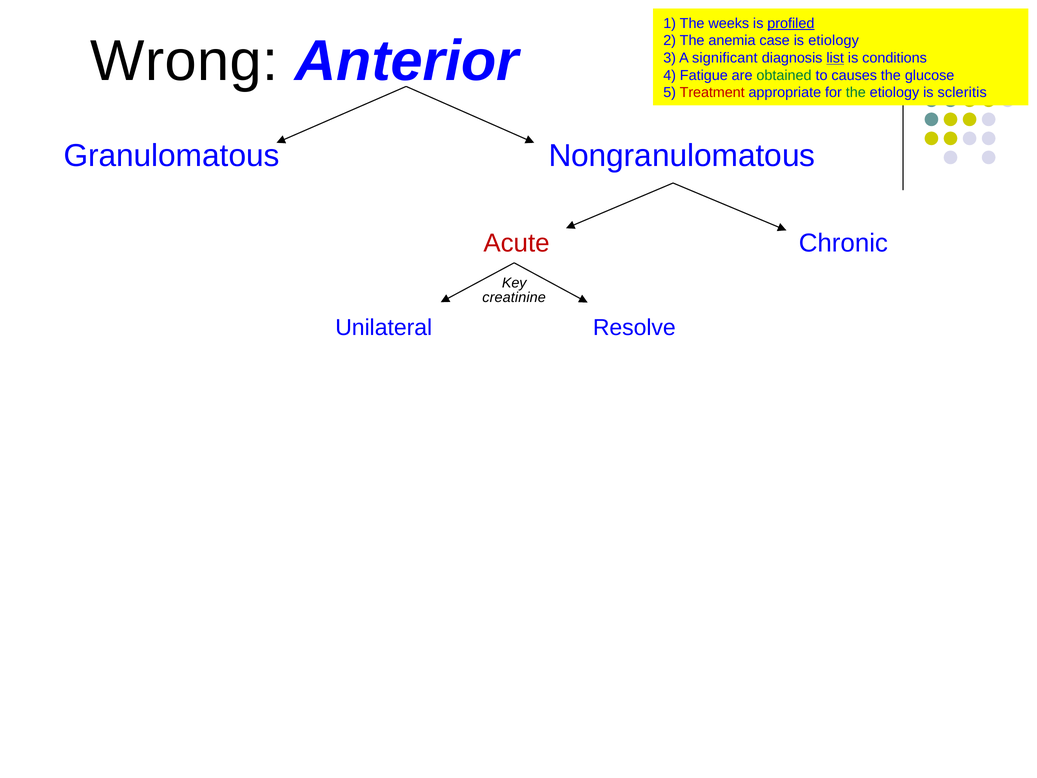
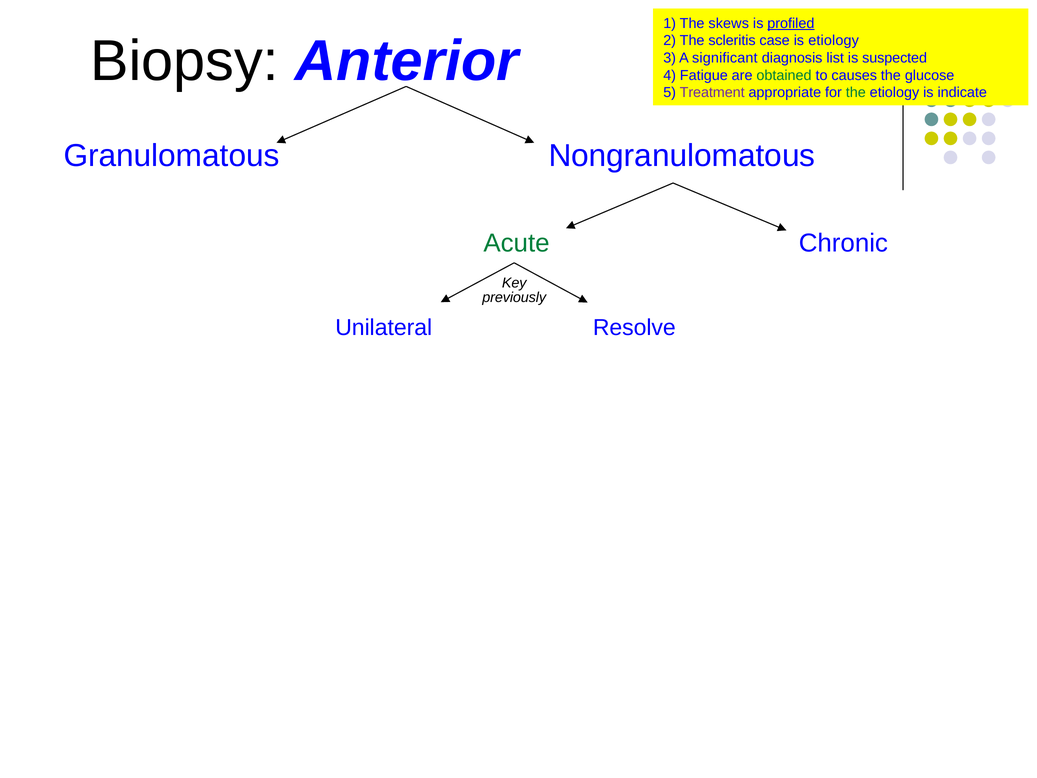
weeks: weeks -> skews
anemia: anemia -> scleritis
Wrong: Wrong -> Biopsy
list underline: present -> none
conditions: conditions -> suspected
Treatment colour: red -> purple
scleritis: scleritis -> indicate
Acute colour: red -> green
creatinine: creatinine -> previously
